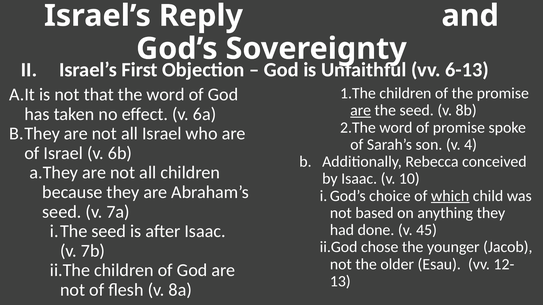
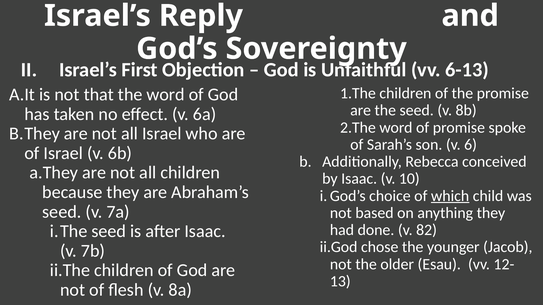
are at (361, 111) underline: present -> none
4: 4 -> 6
45: 45 -> 82
